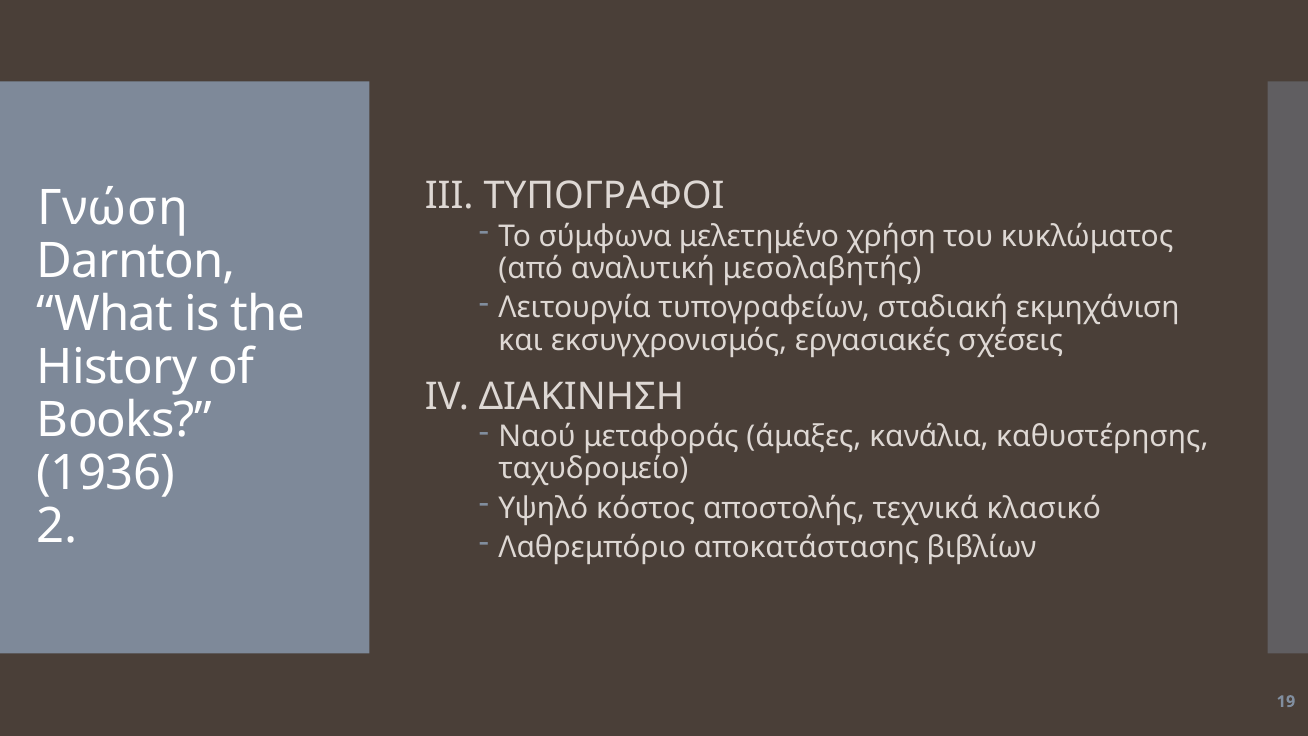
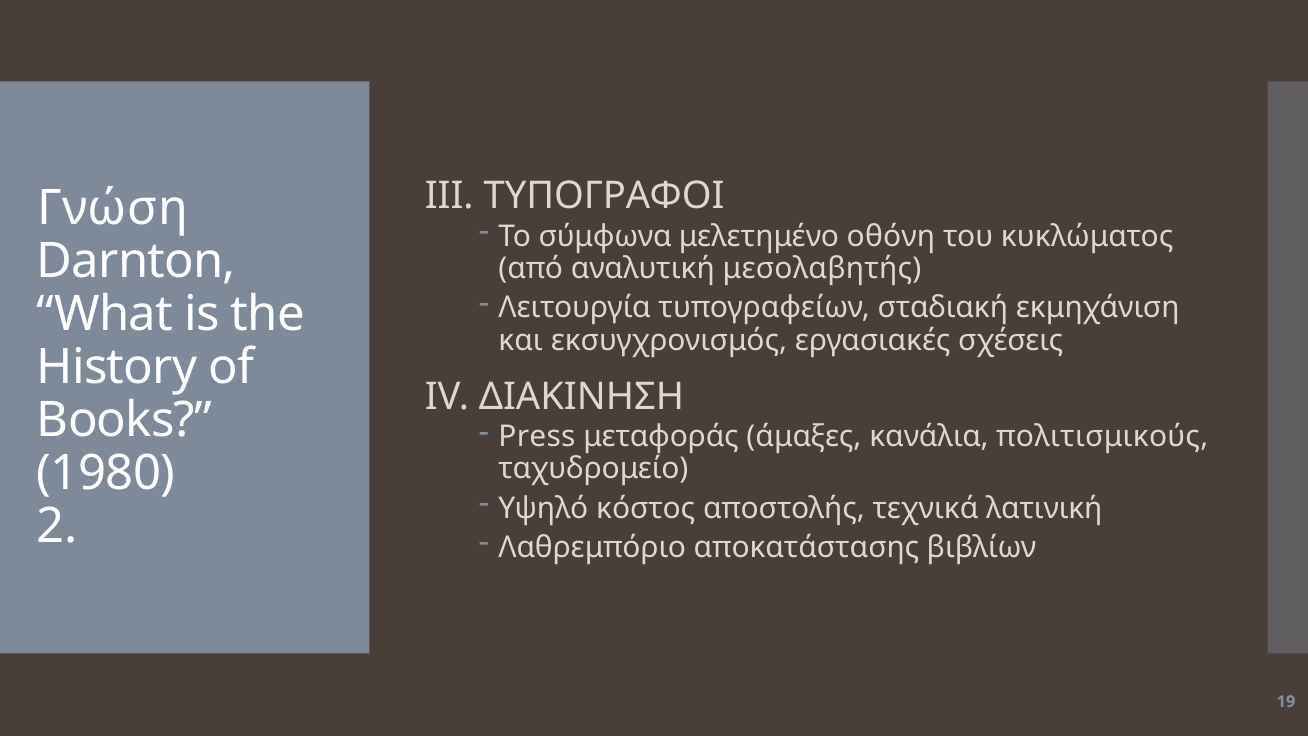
χρήση: χρήση -> οθόνη
Ναού: Ναού -> Press
καθυστέρησης: καθυστέρησης -> πολιτισμικούς
1936: 1936 -> 1980
κλασικό: κλασικό -> λατινική
